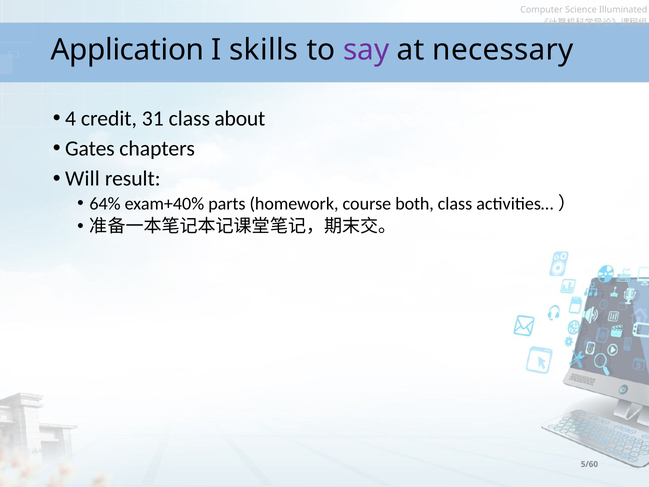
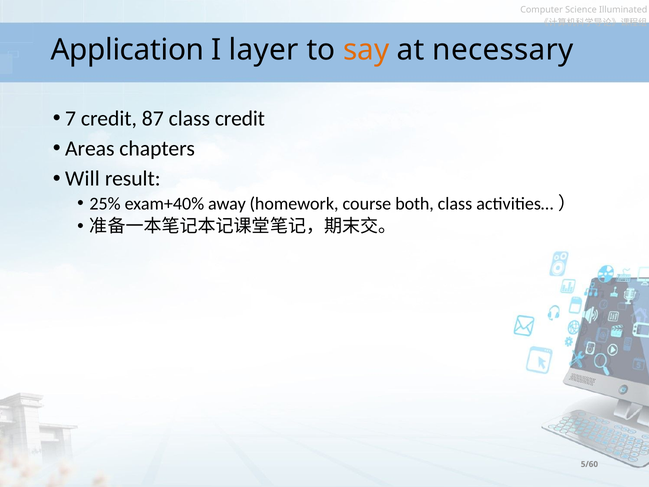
skills: skills -> layer
say colour: purple -> orange
4: 4 -> 7
31: 31 -> 87
class about: about -> credit
Gates: Gates -> Areas
64%: 64% -> 25%
parts: parts -> away
